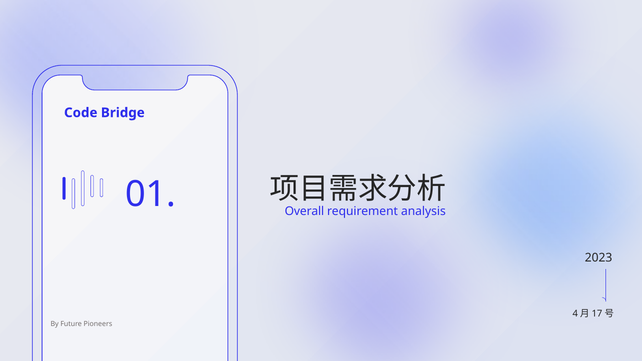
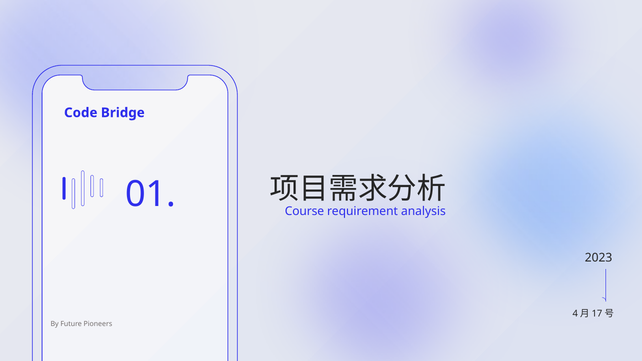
Overall: Overall -> Course
